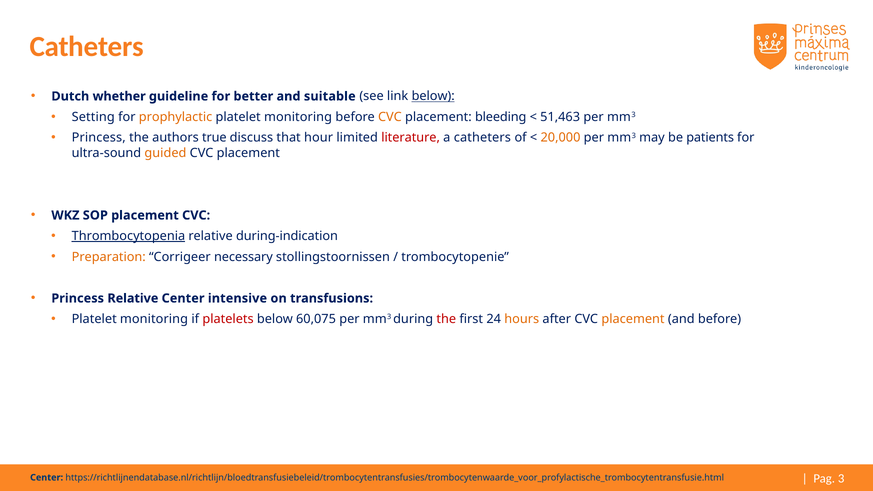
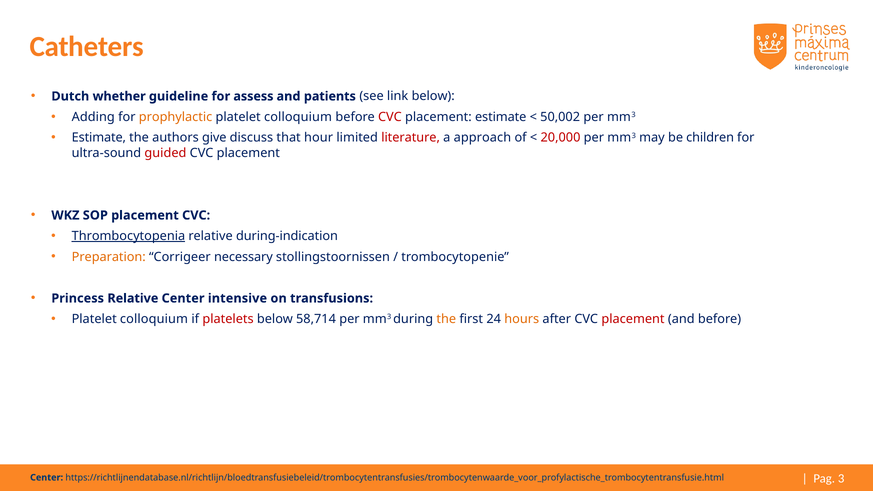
better: better -> assess
suitable: suitable -> patients
below at (433, 96) underline: present -> none
Setting: Setting -> Adding
monitoring at (298, 117): monitoring -> colloquium
CVC at (390, 117) colour: orange -> red
placement bleeding: bleeding -> estimate
51,463: 51,463 -> 50,002
Princess at (99, 138): Princess -> Estimate
true: true -> give
a catheters: catheters -> approach
20,000 colour: orange -> red
patients: patients -> children
guided colour: orange -> red
monitoring at (154, 319): monitoring -> colloquium
60,075: 60,075 -> 58,714
the at (446, 319) colour: red -> orange
placement at (633, 319) colour: orange -> red
